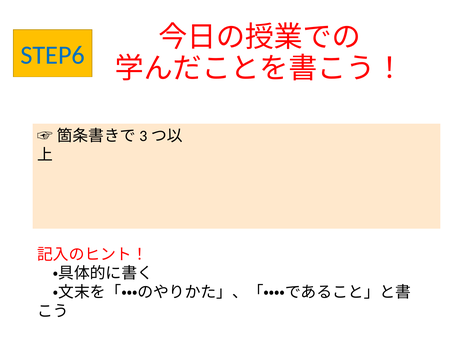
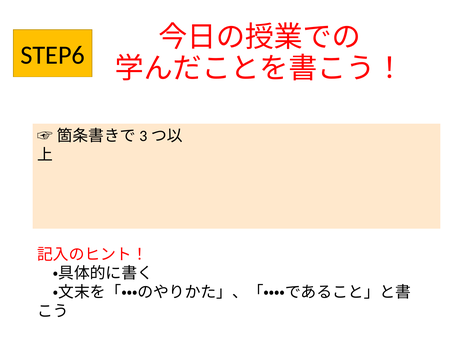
STEP6 colour: blue -> black
